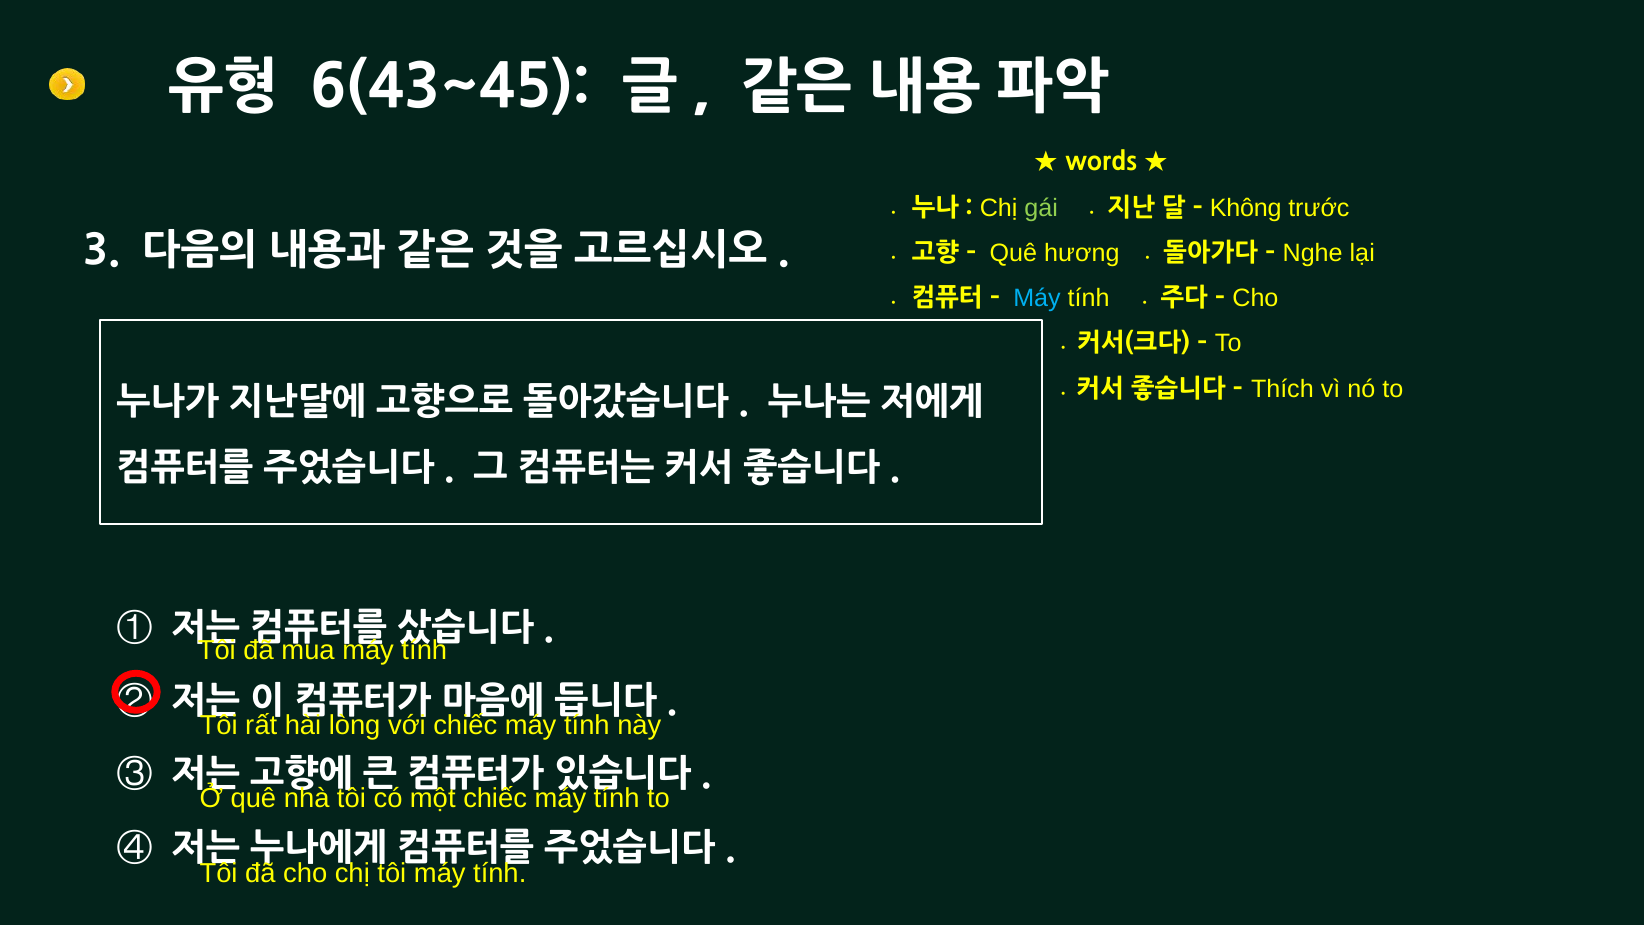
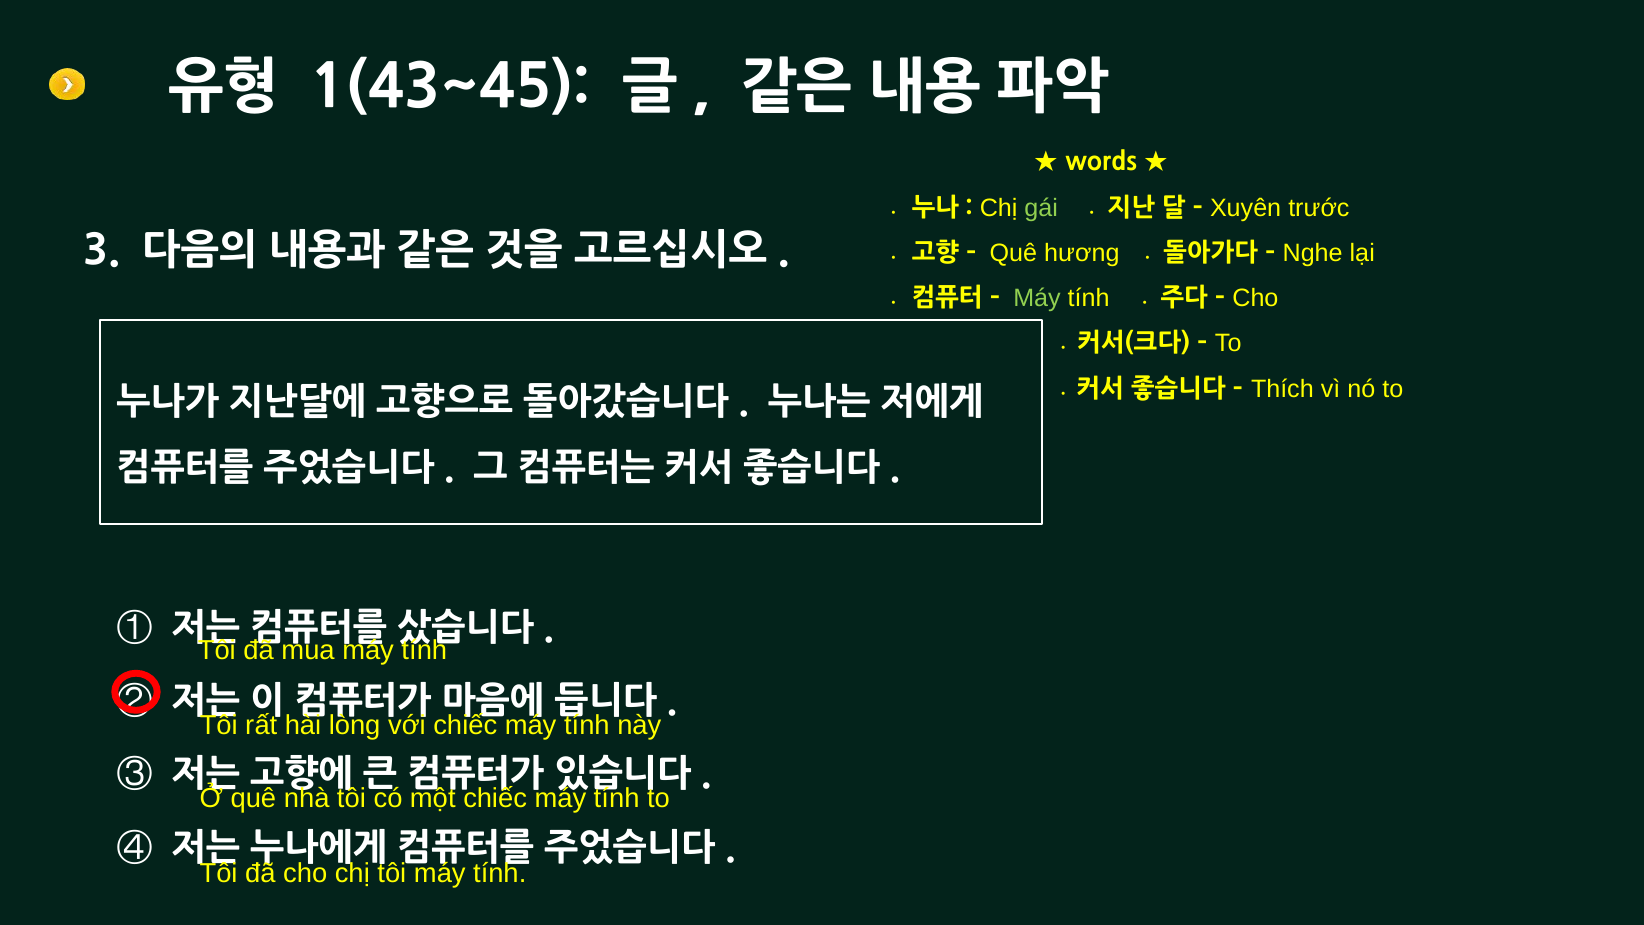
6(43~45: 6(43~45 -> 1(43~45
Không: Không -> Xuyên
Máy at (1037, 298) colour: light blue -> light green
